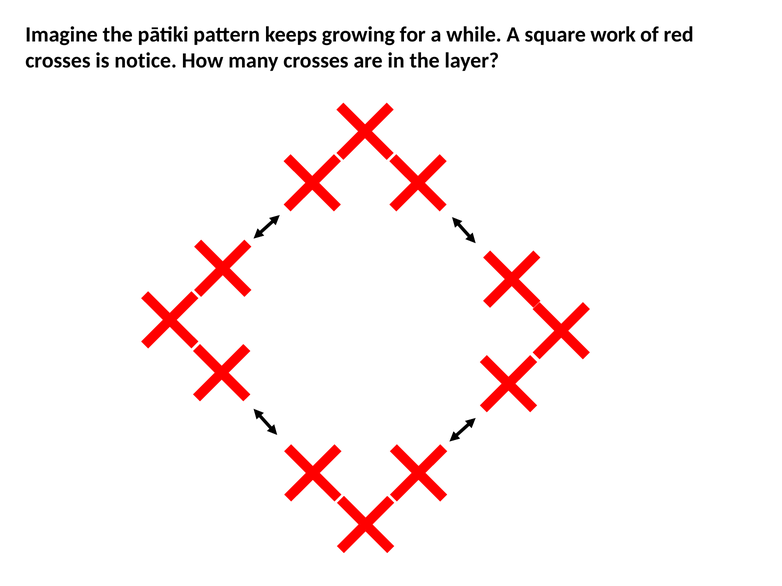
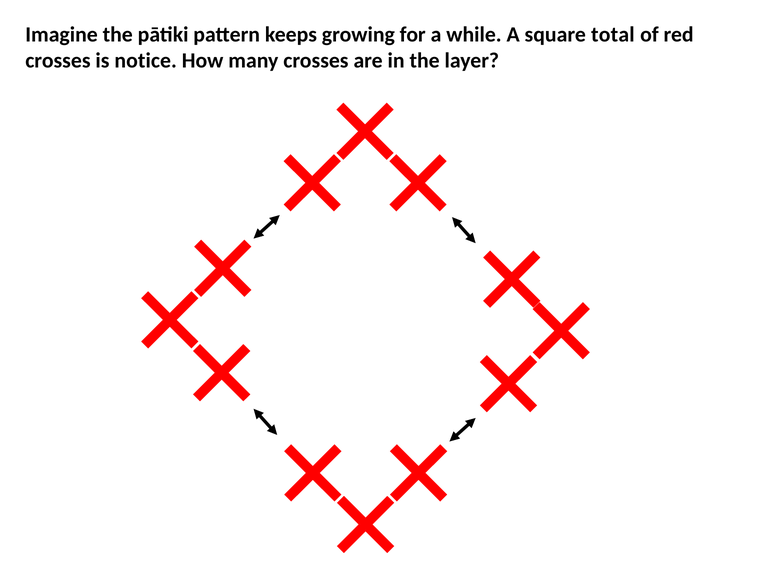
work: work -> total
